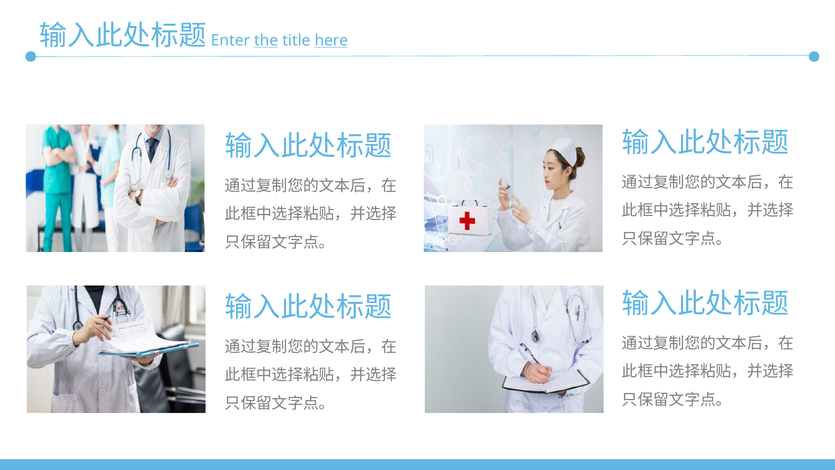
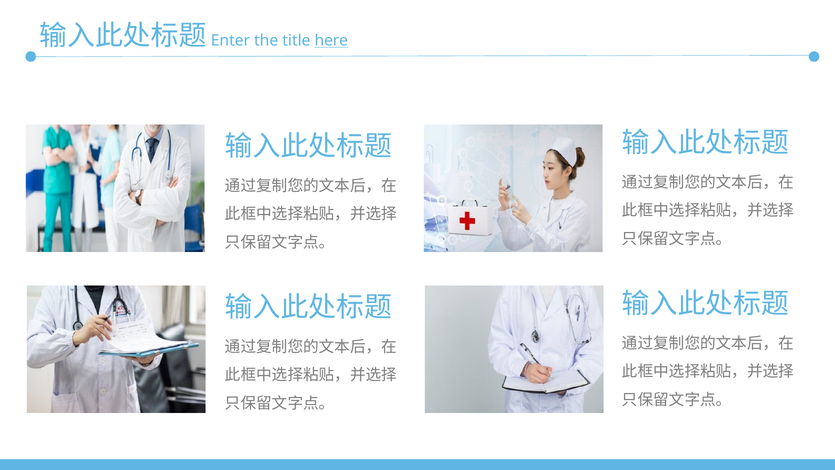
the underline: present -> none
